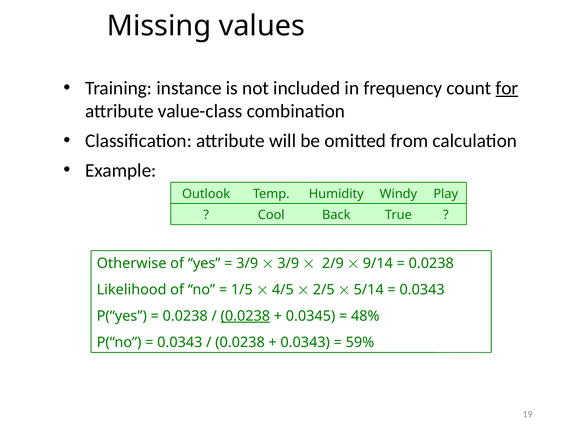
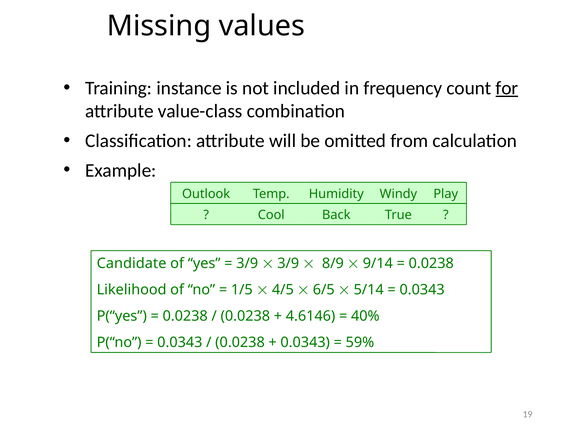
Otherwise: Otherwise -> Candidate
2/9: 2/9 -> 8/9
2/5: 2/5 -> 6/5
0.0238 at (245, 316) underline: present -> none
0.0345: 0.0345 -> 4.6146
48%: 48% -> 40%
